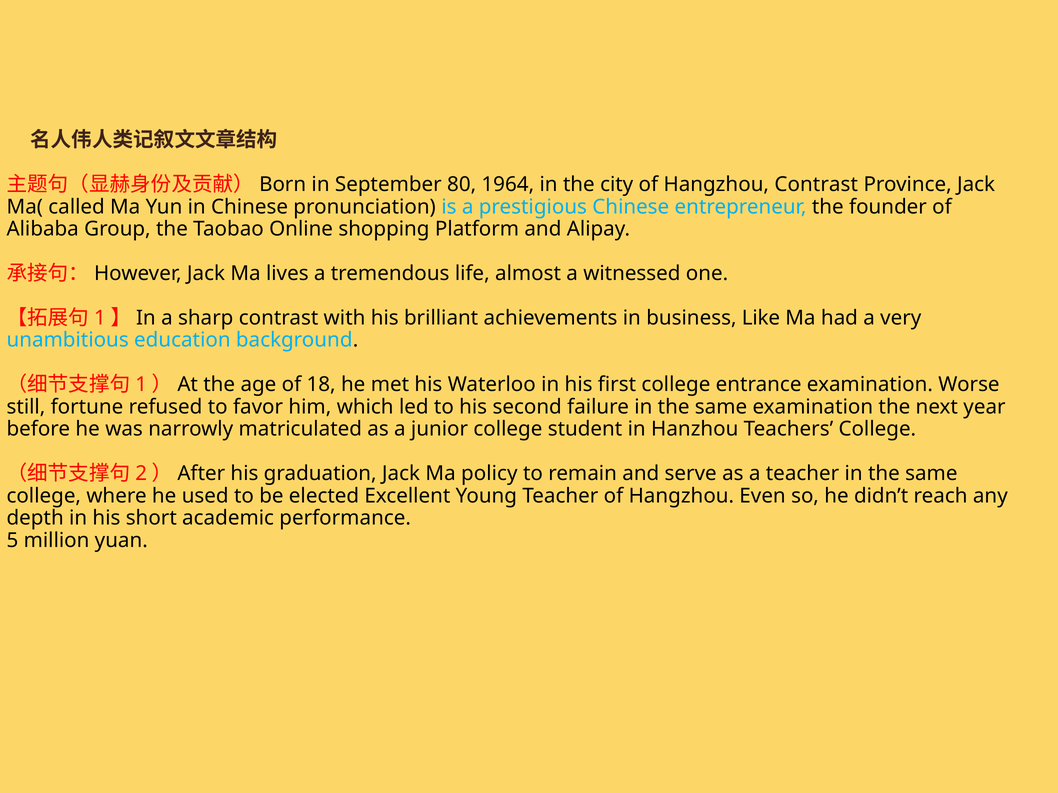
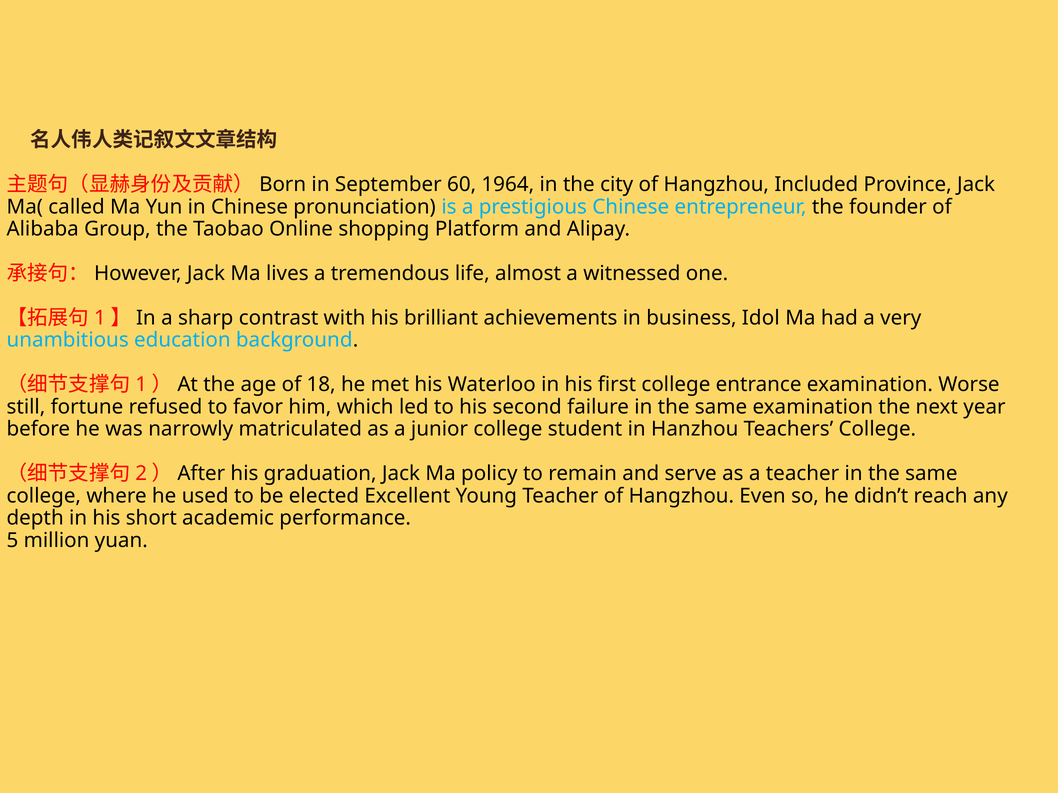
80: 80 -> 60
Hangzhou Contrast: Contrast -> Included
Like: Like -> Idol
